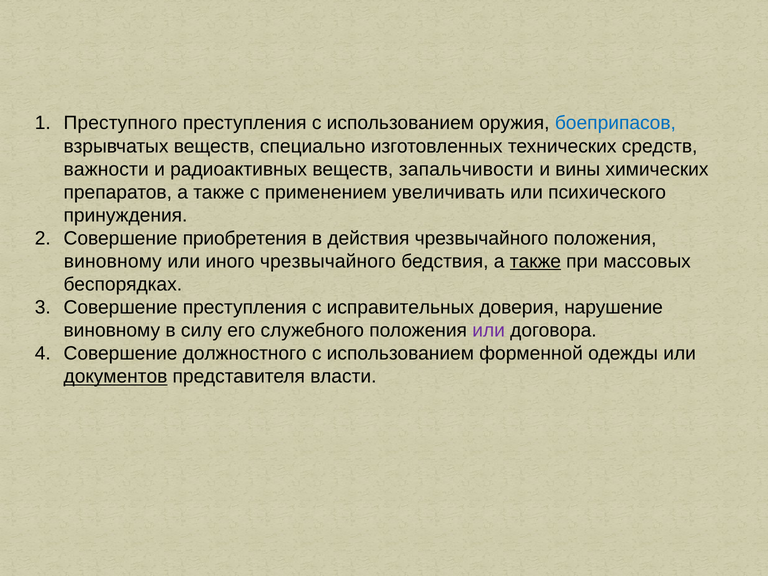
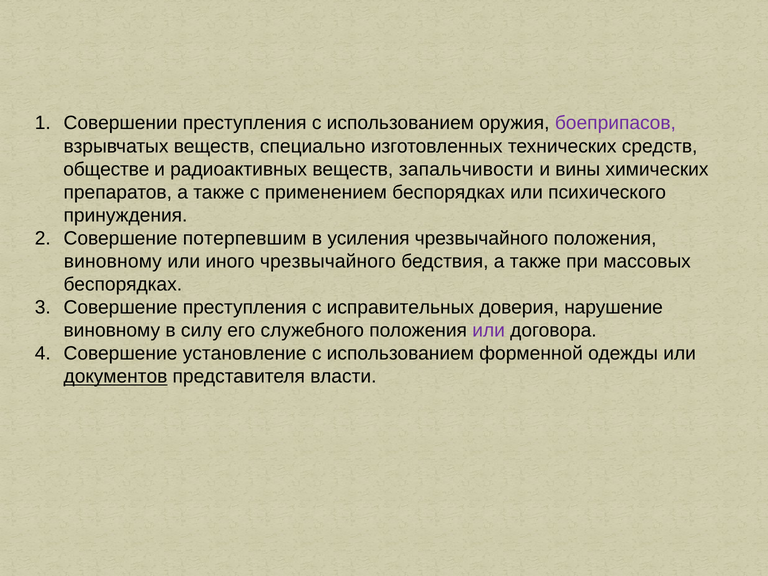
Преступного: Преступного -> Совершении
боеприпасов colour: blue -> purple
важности: важности -> обществе
применением увеличивать: увеличивать -> беспорядках
приобретения: приобретения -> потерпевшим
действия: действия -> усиления
также at (535, 261) underline: present -> none
должностного: должностного -> установление
